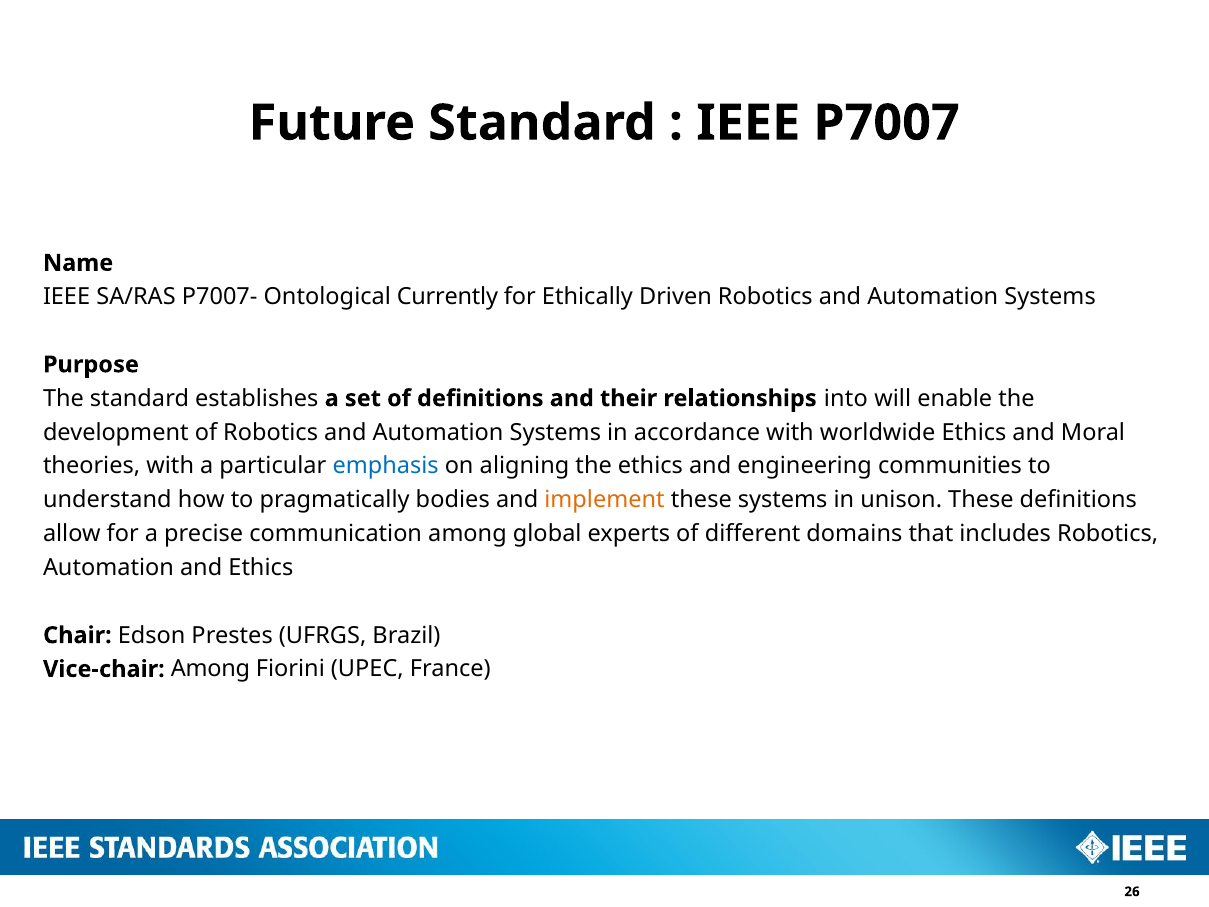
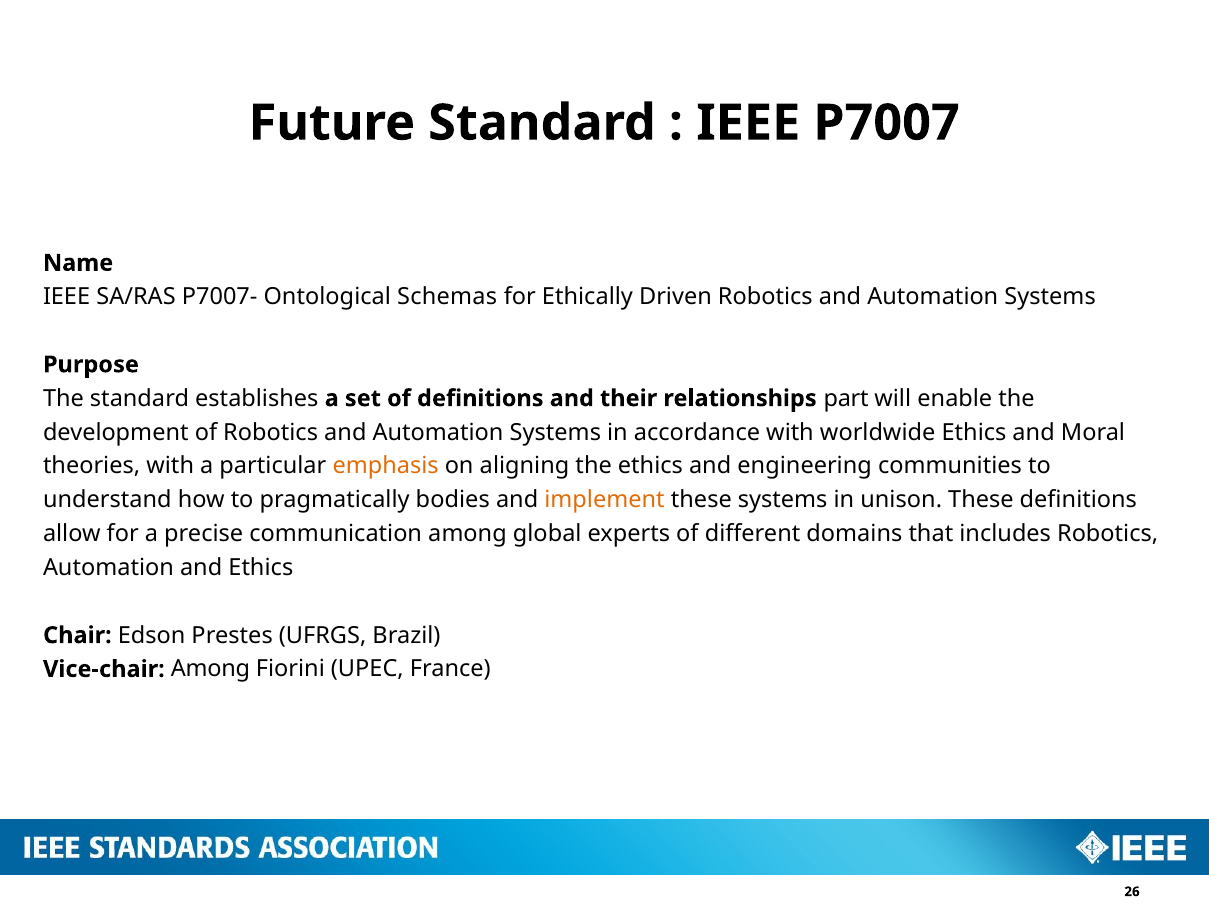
Currently: Currently -> Schemas
into: into -> part
emphasis colour: blue -> orange
